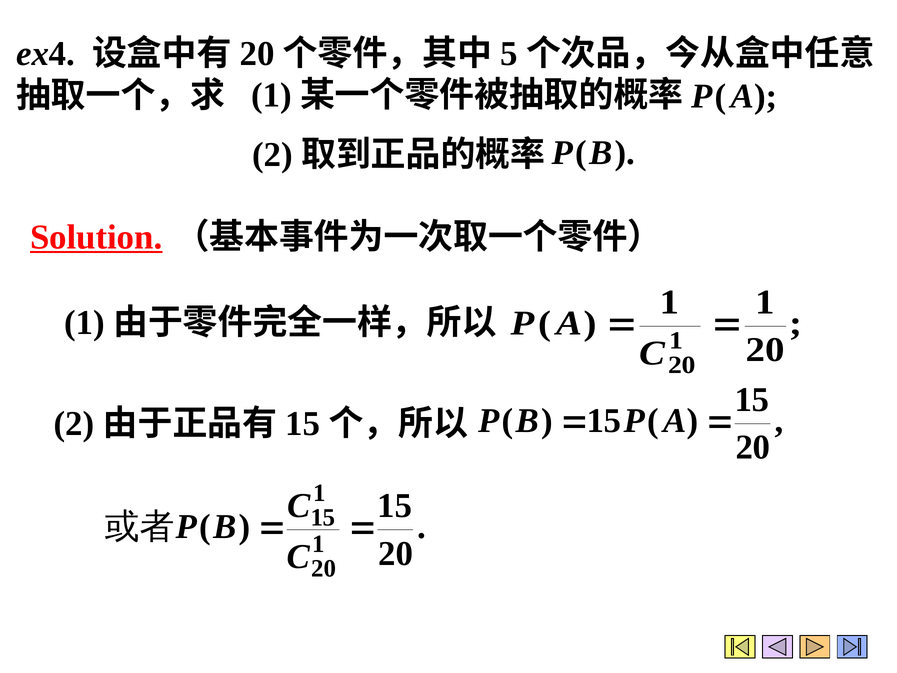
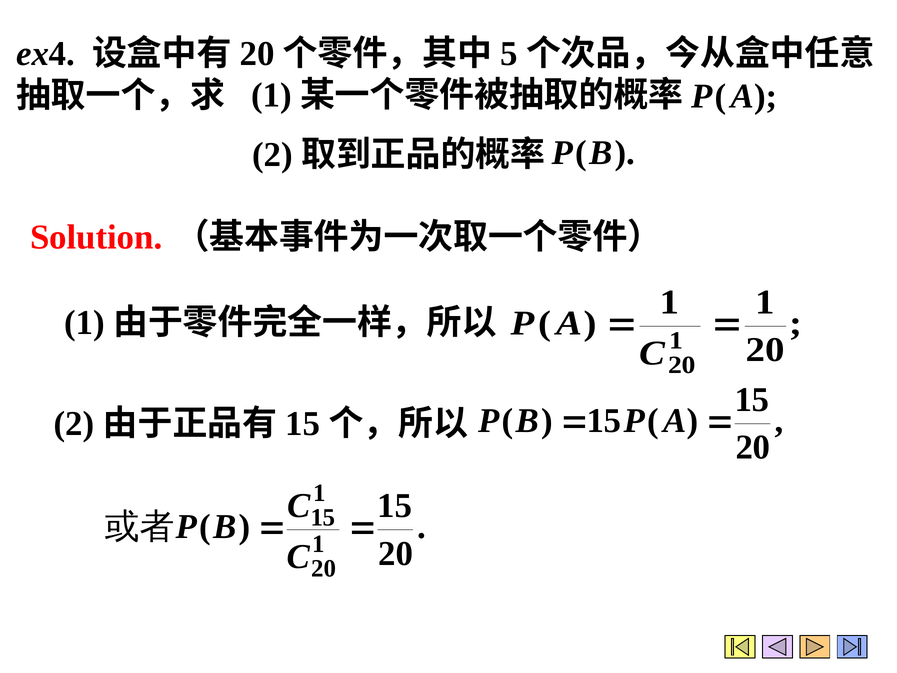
Solution underline: present -> none
